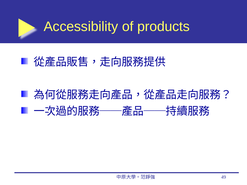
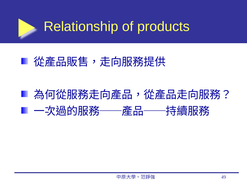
Accessibility: Accessibility -> Relationship
